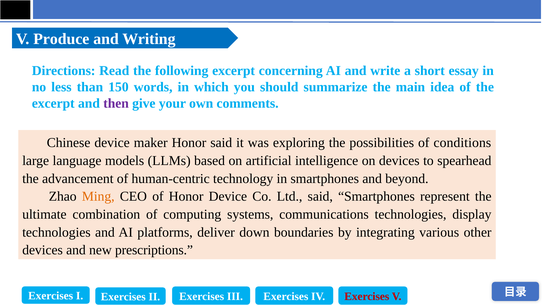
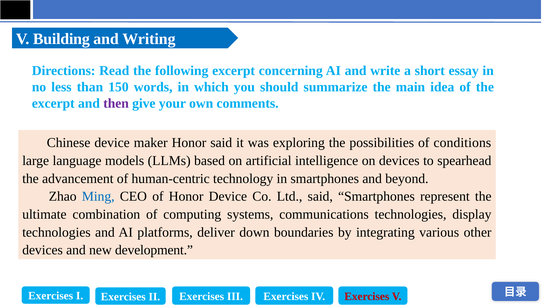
Produce: Produce -> Building
Ming colour: orange -> blue
prescriptions: prescriptions -> development
